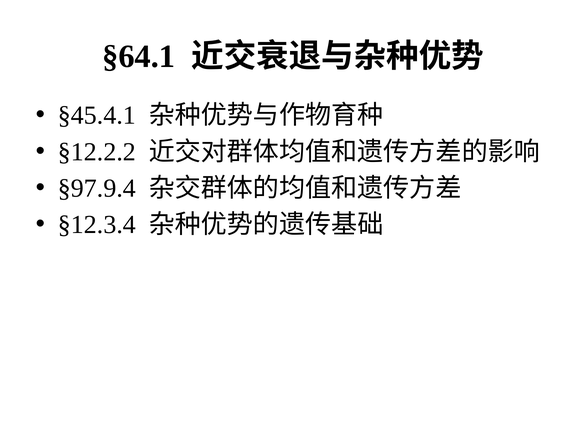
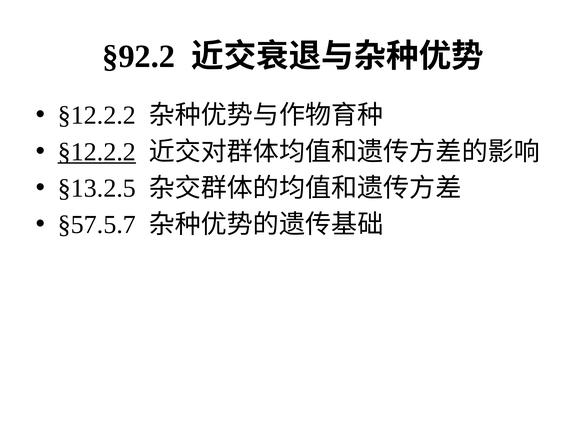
§64.1: §64.1 -> §92.2
§45.4.1 at (97, 116): §45.4.1 -> §12.2.2
§12.2.2 at (97, 152) underline: none -> present
§97.9.4: §97.9.4 -> §13.2.5
§12.3.4: §12.3.4 -> §57.5.7
